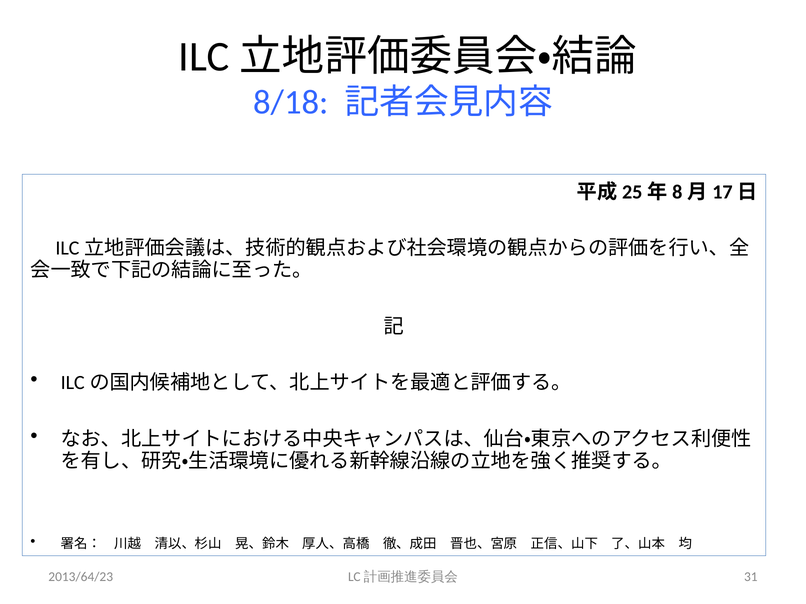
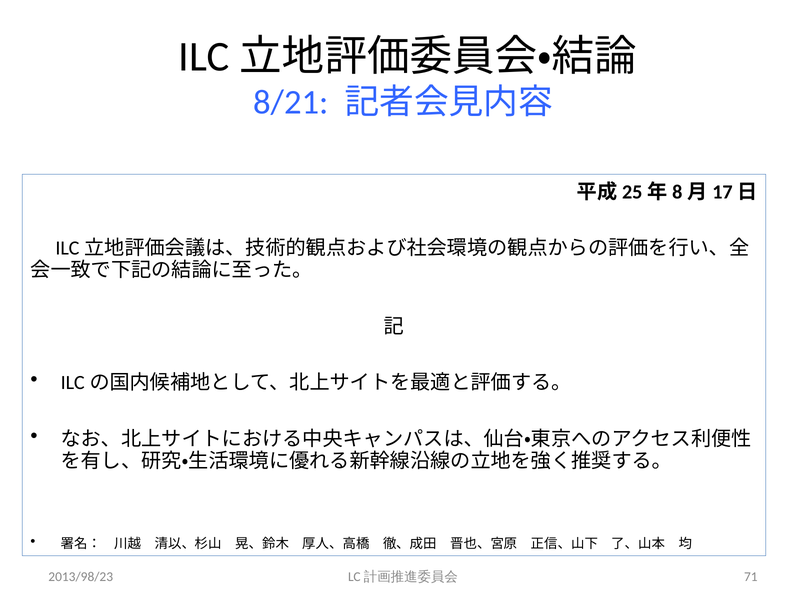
8/18: 8/18 -> 8/21
2013/64/23: 2013/64/23 -> 2013/98/23
31: 31 -> 71
